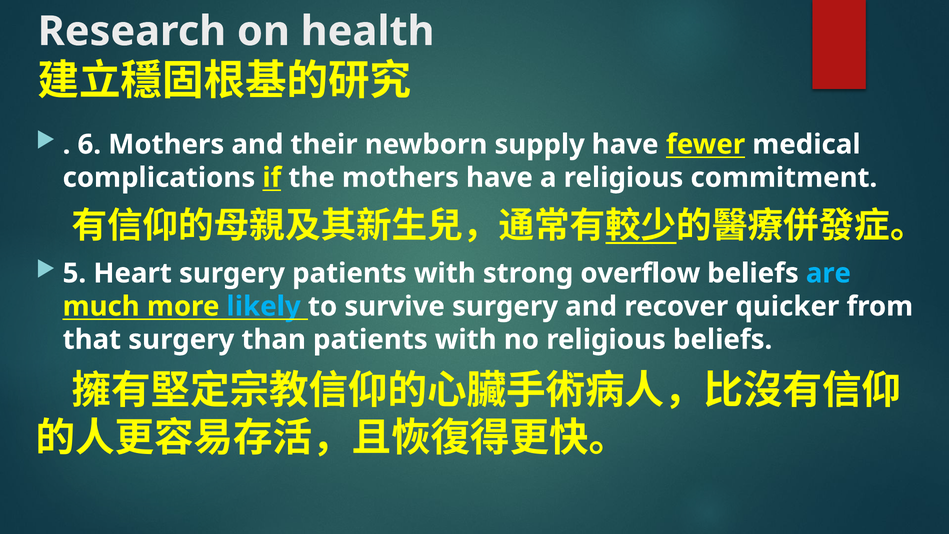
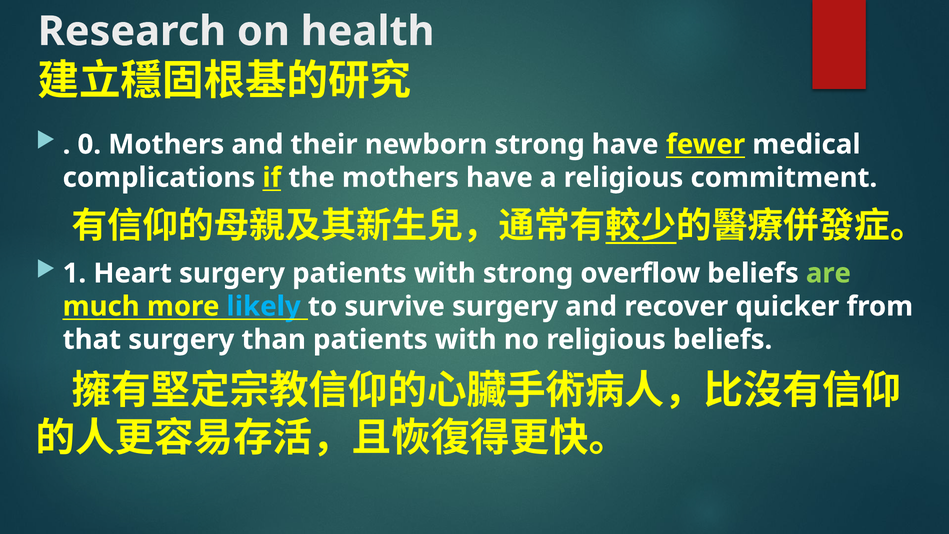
6: 6 -> 0
newborn supply: supply -> strong
5: 5 -> 1
are colour: light blue -> light green
